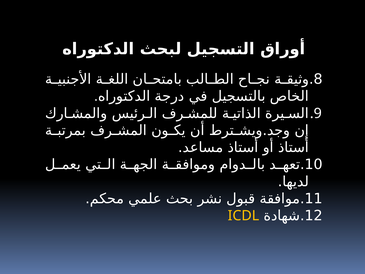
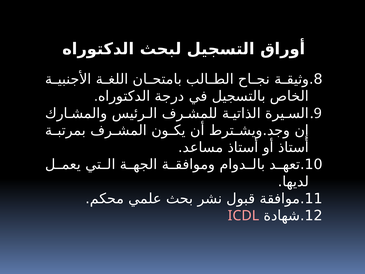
ICDL colour: yellow -> pink
